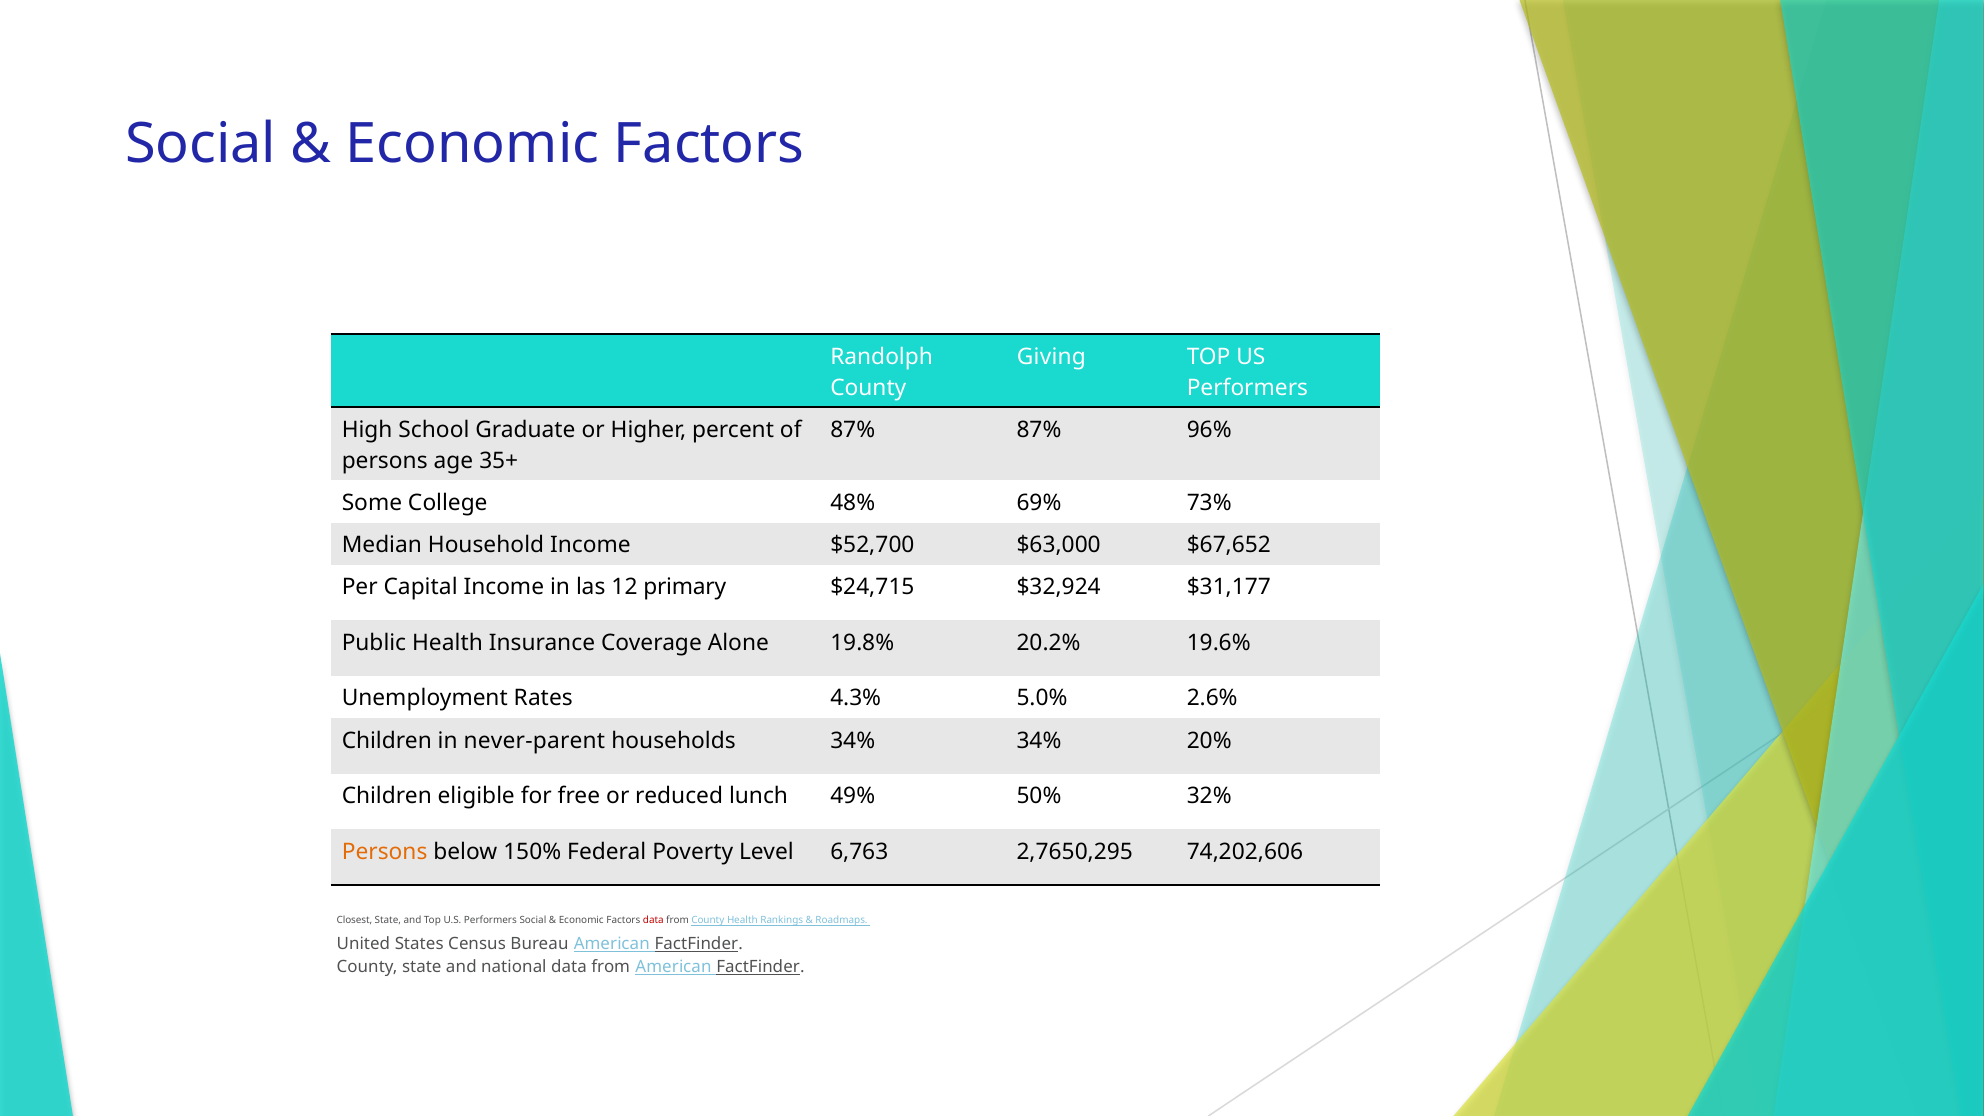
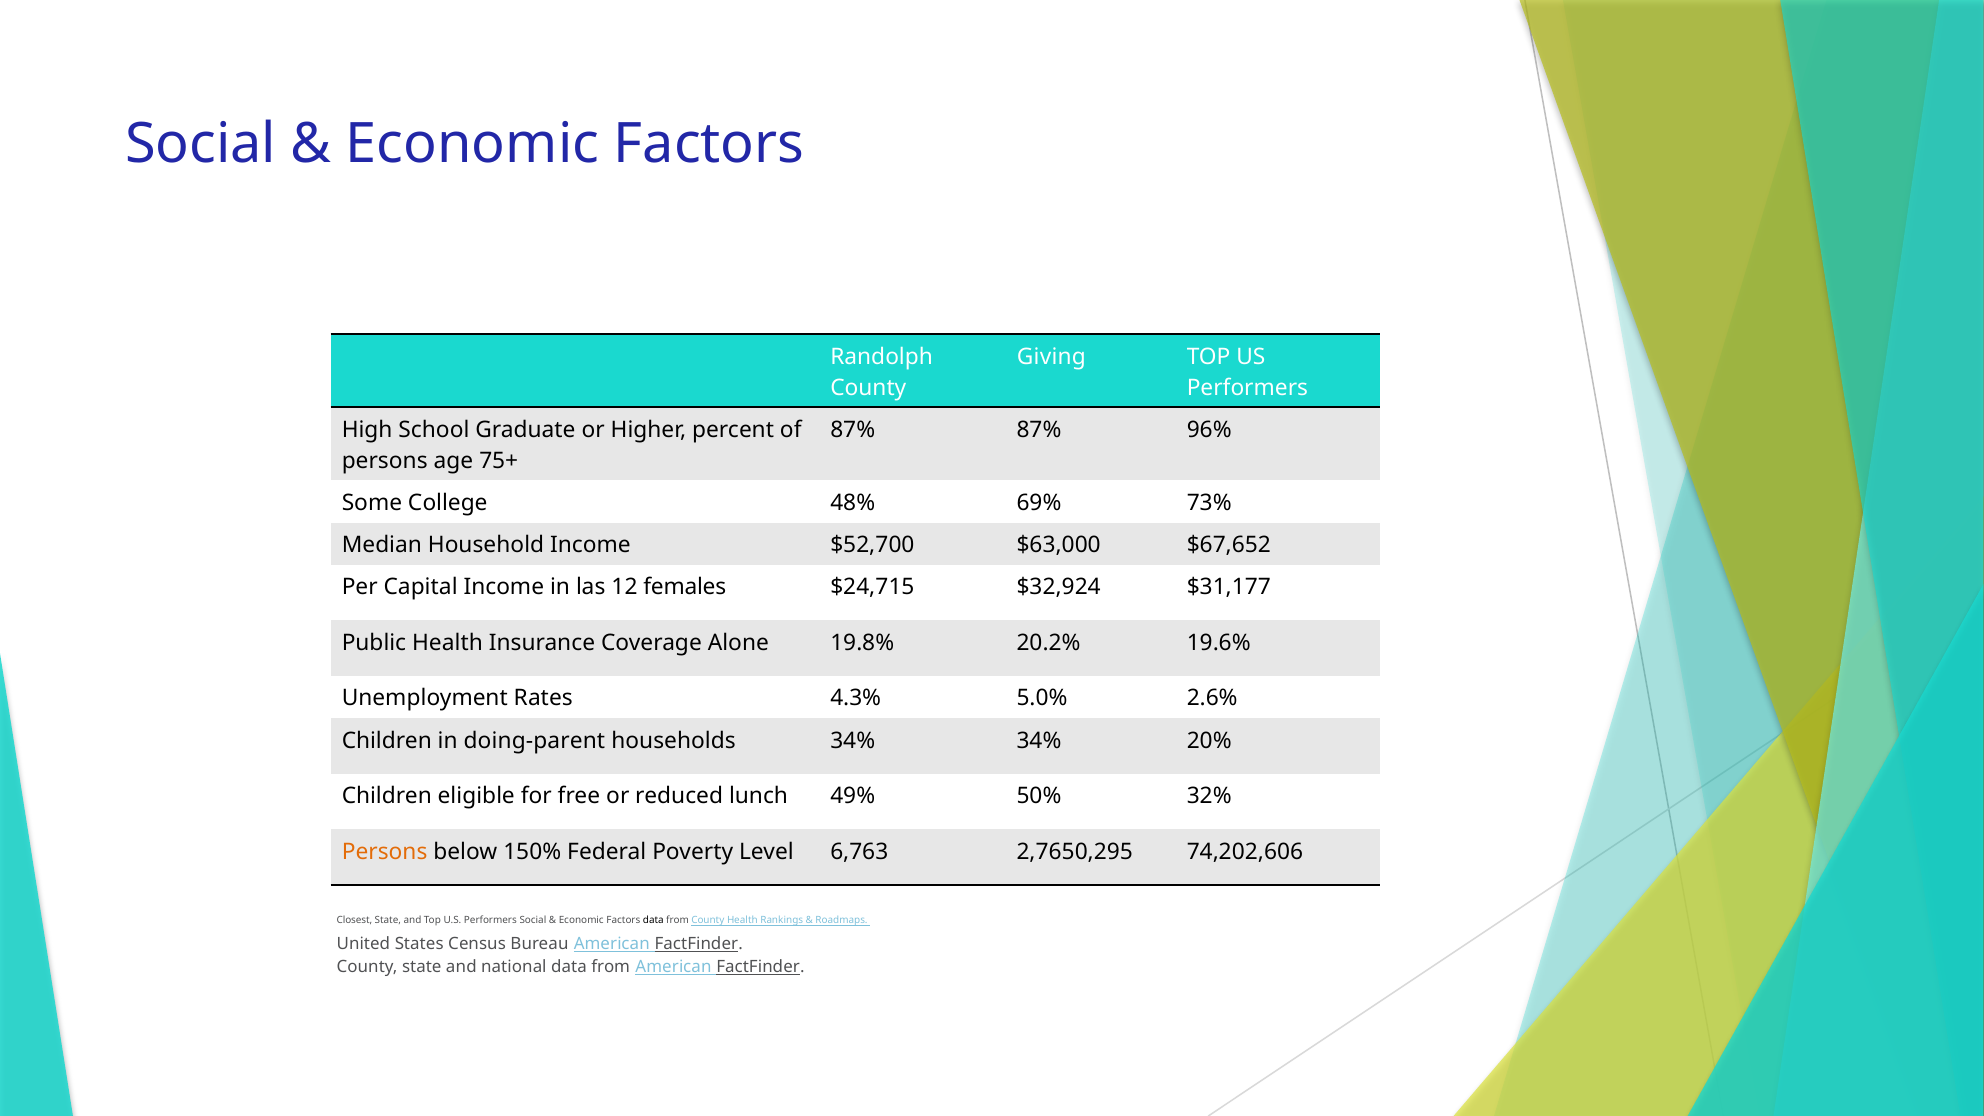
35+: 35+ -> 75+
primary: primary -> females
never-parent: never-parent -> doing-parent
data at (653, 920) colour: red -> black
